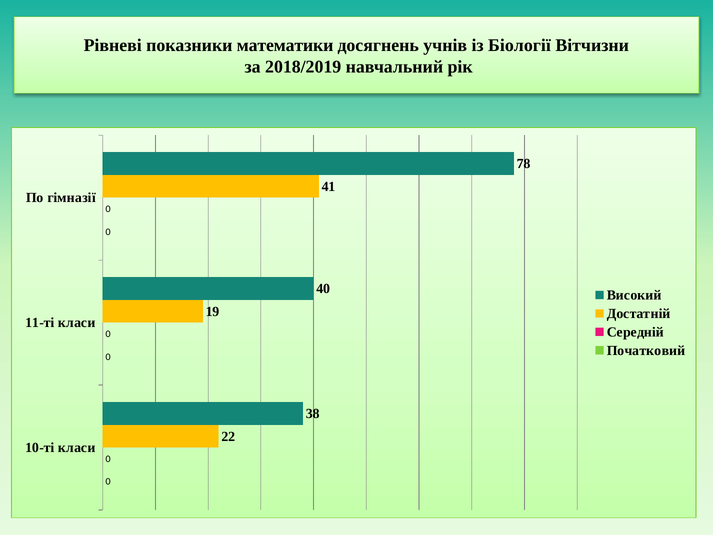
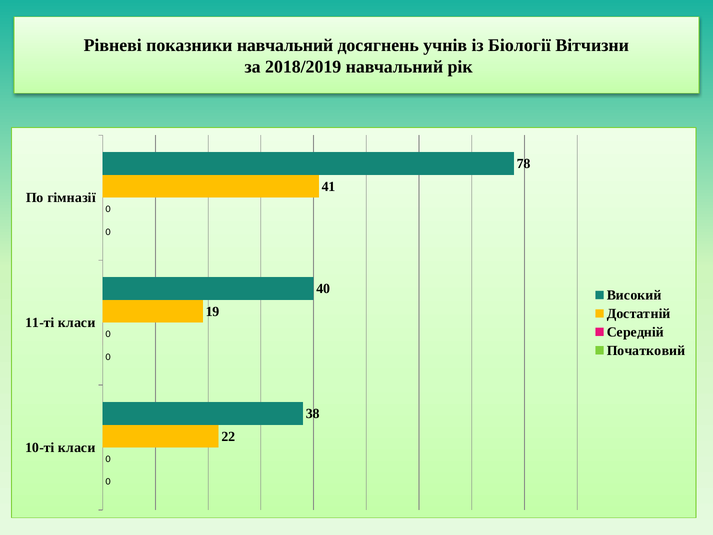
показники математики: математики -> навчальний
